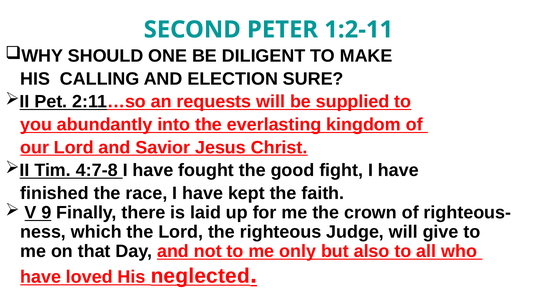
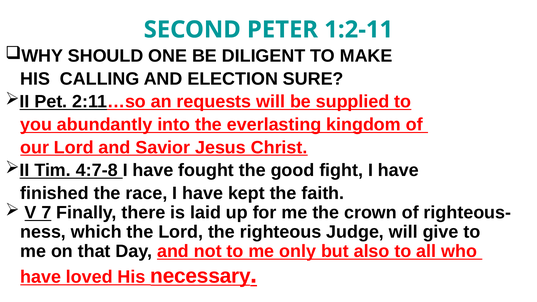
9: 9 -> 7
neglected: neglected -> necessary
